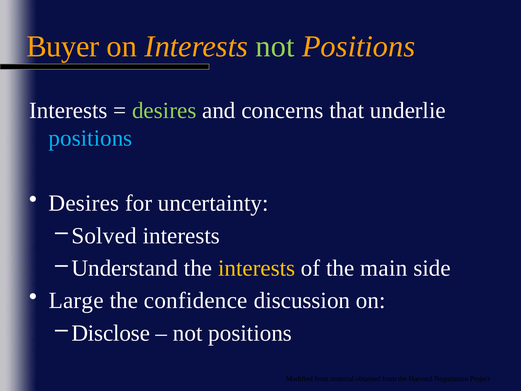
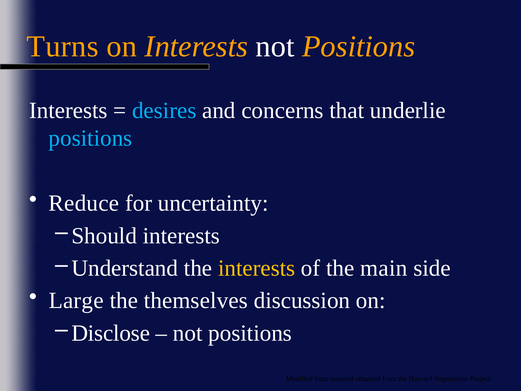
Buyer: Buyer -> Turns
not at (275, 46) colour: light green -> white
desires at (164, 110) colour: light green -> light blue
Desires at (84, 203): Desires -> Reduce
Solved: Solved -> Should
confidence: confidence -> themselves
